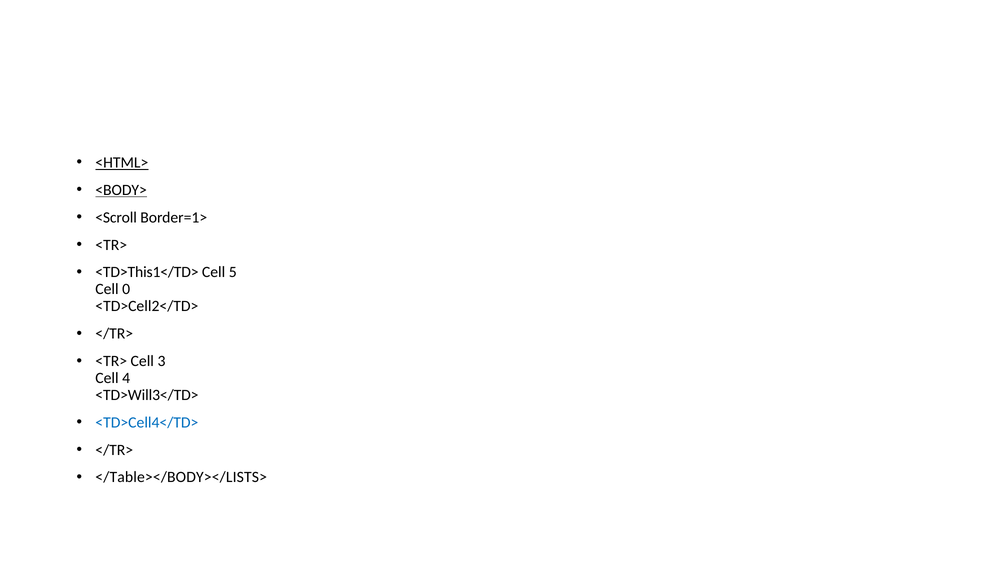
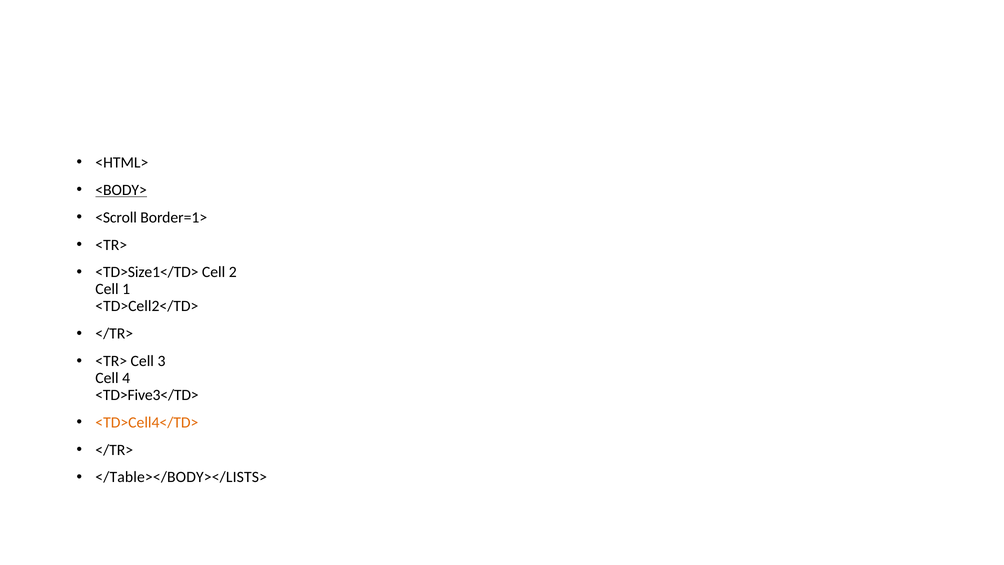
<HTML> underline: present -> none
<TD>This1</TD>: <TD>This1</TD> -> <TD>Size1</TD>
5: 5 -> 2
0: 0 -> 1
<TD>Will3</TD>: <TD>Will3</TD> -> <TD>Five3</TD>
<TD>Cell4</TD> colour: blue -> orange
